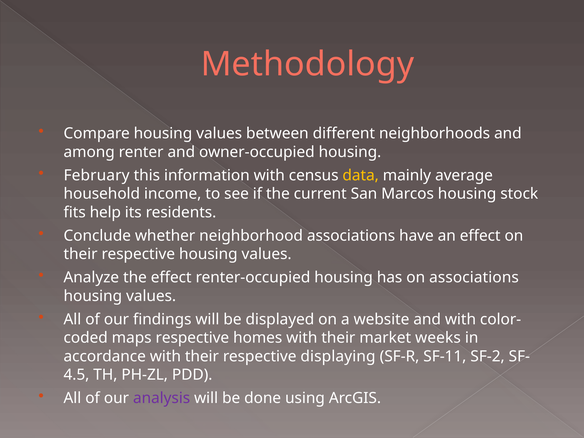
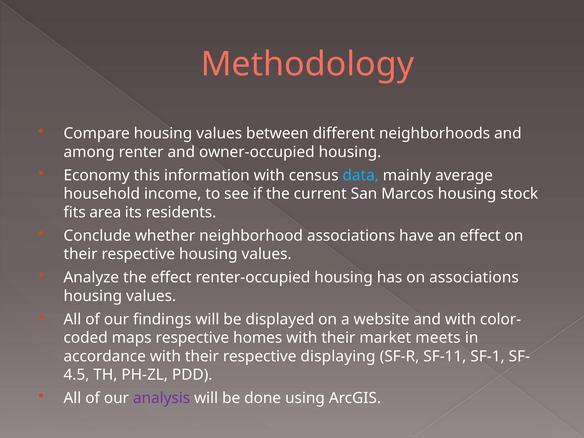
February: February -> Economy
data colour: yellow -> light blue
help: help -> area
weeks: weeks -> meets
SF-2: SF-2 -> SF-1
